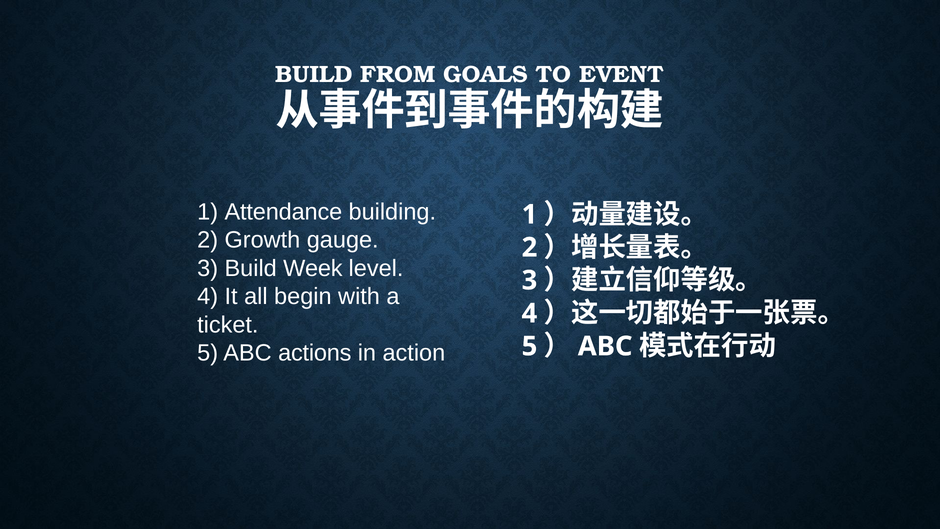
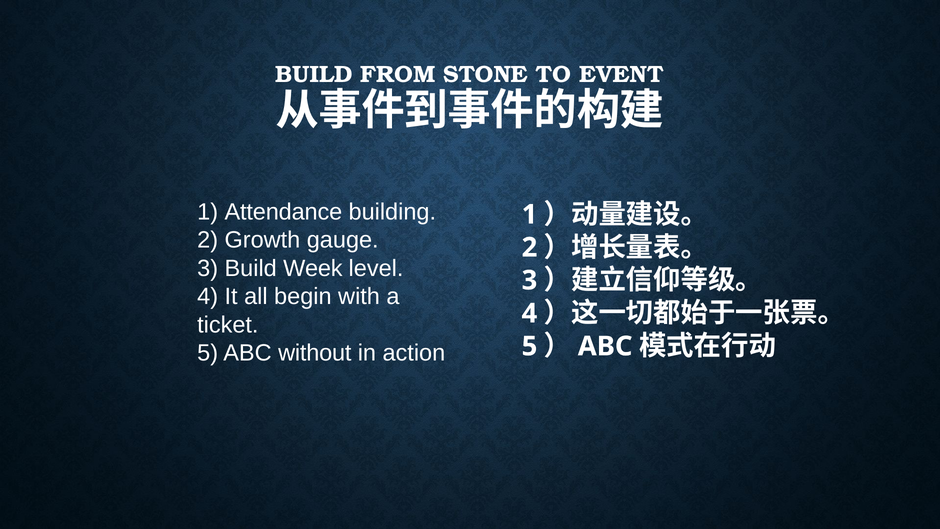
GOALS: GOALS -> STONE
actions: actions -> without
